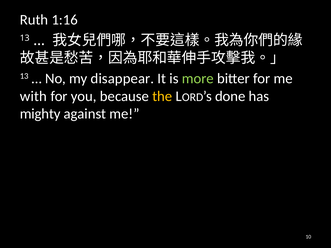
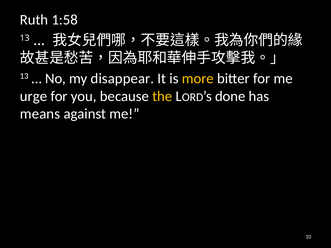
1:16: 1:16 -> 1:58
more colour: light green -> yellow
with: with -> urge
mighty: mighty -> means
